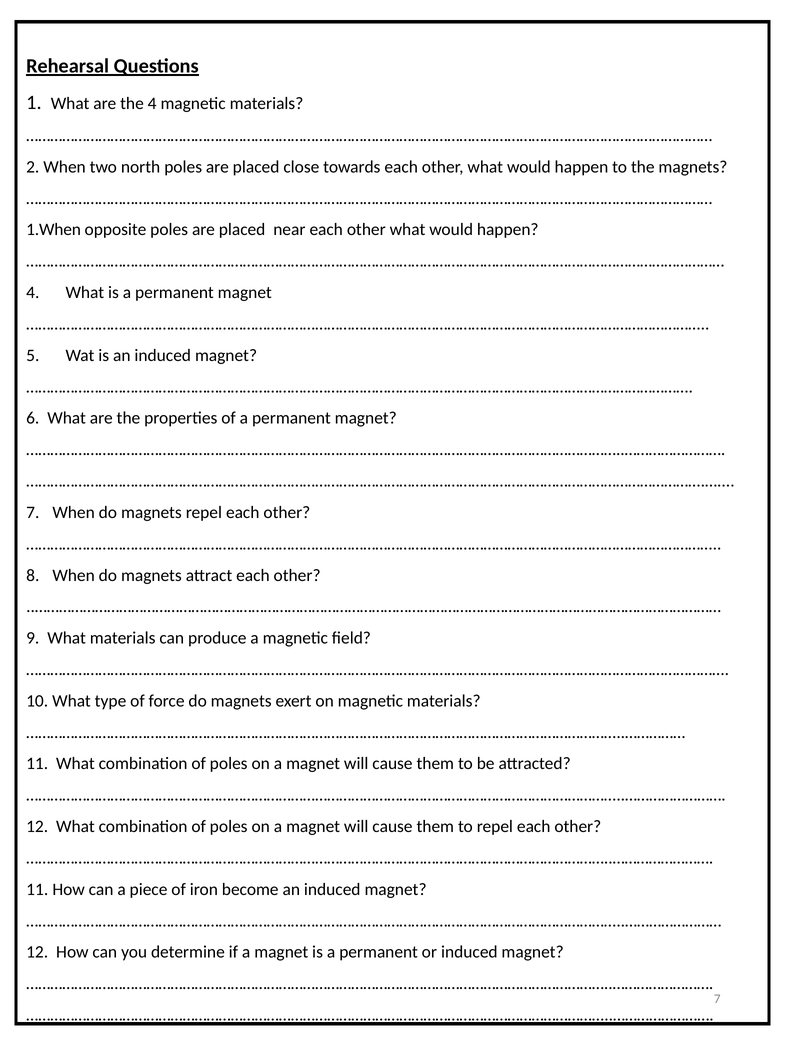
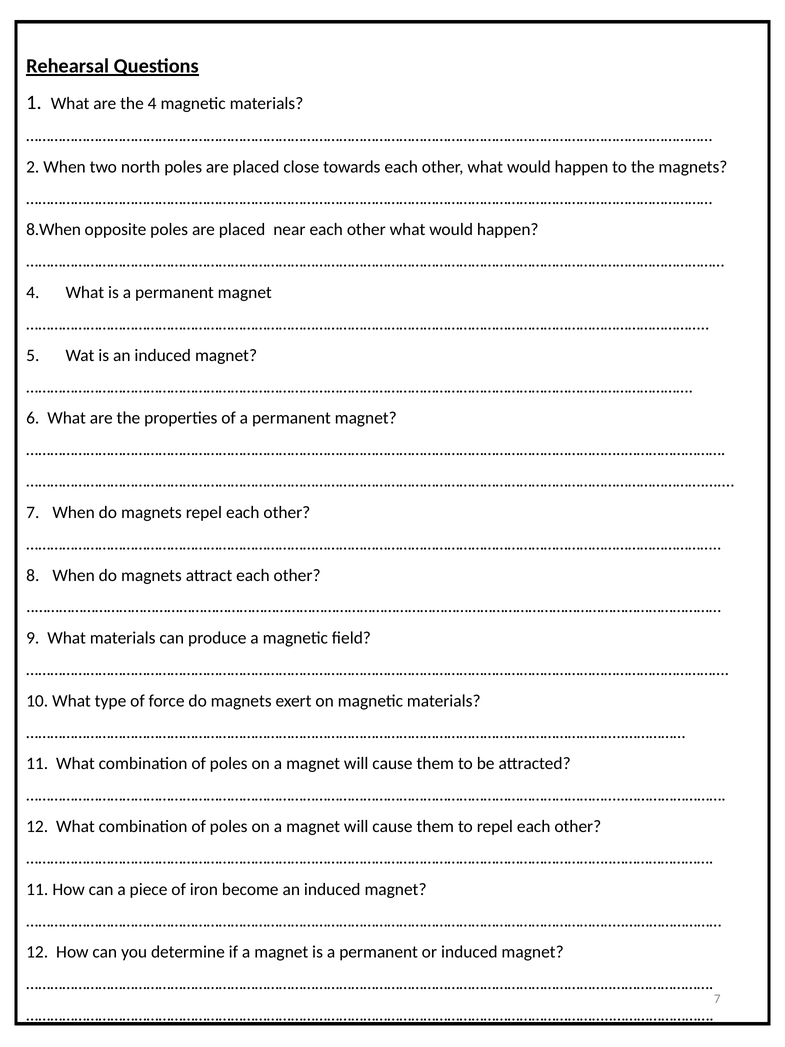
1.When: 1.When -> 8.When
